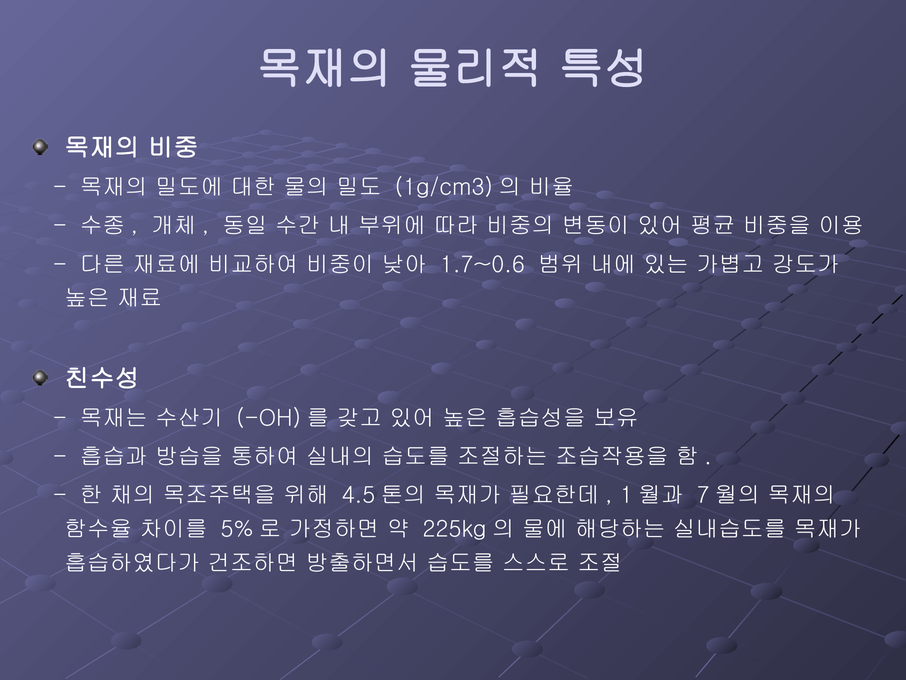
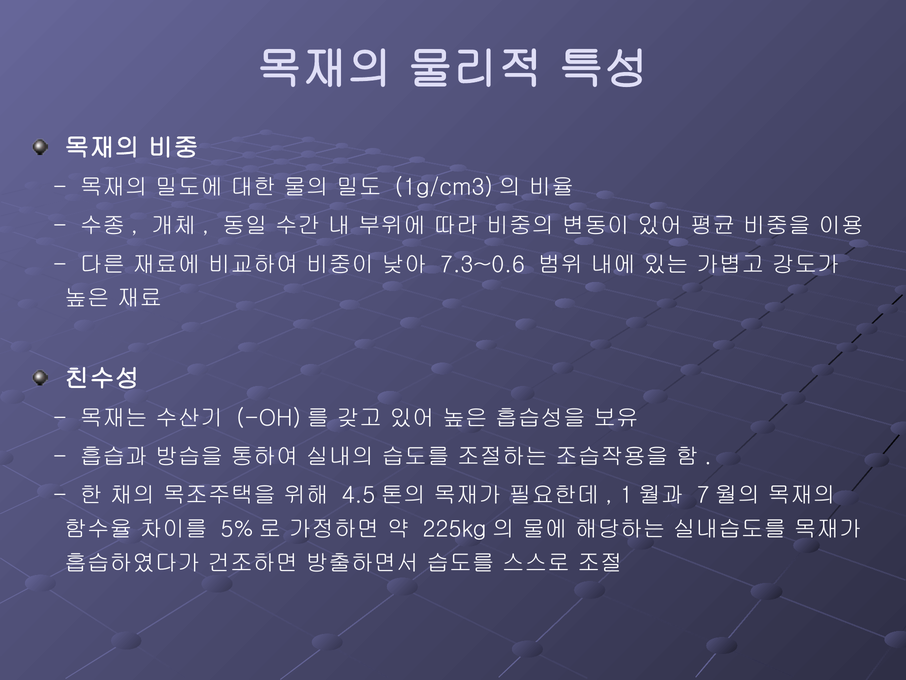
1.7~0.6: 1.7~0.6 -> 7.3~0.6
